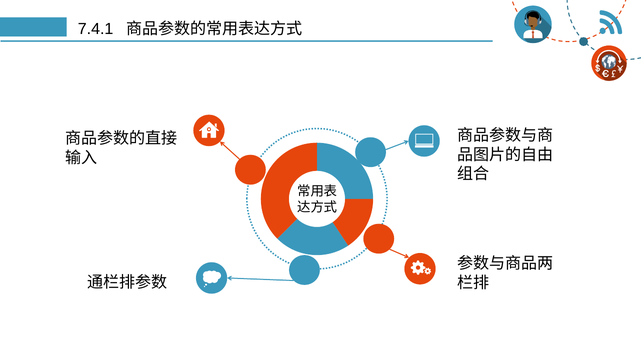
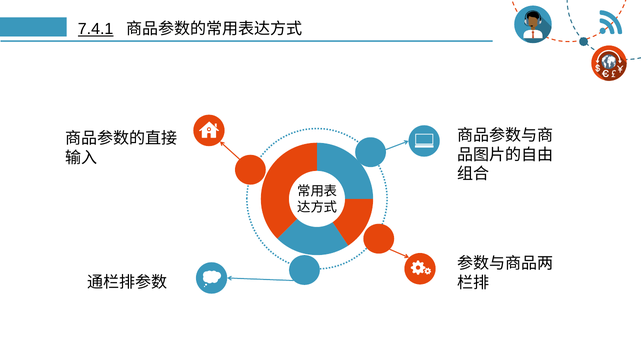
7.4.1 underline: none -> present
